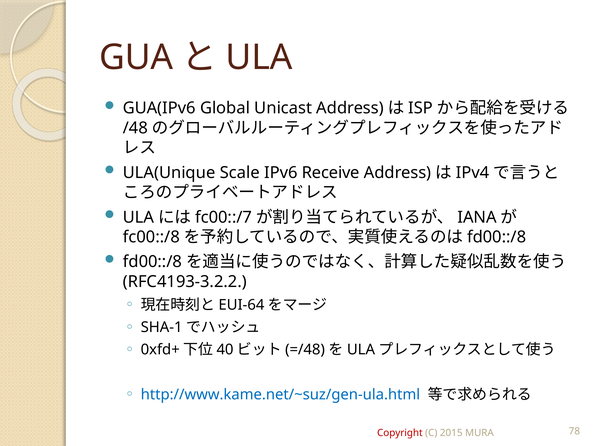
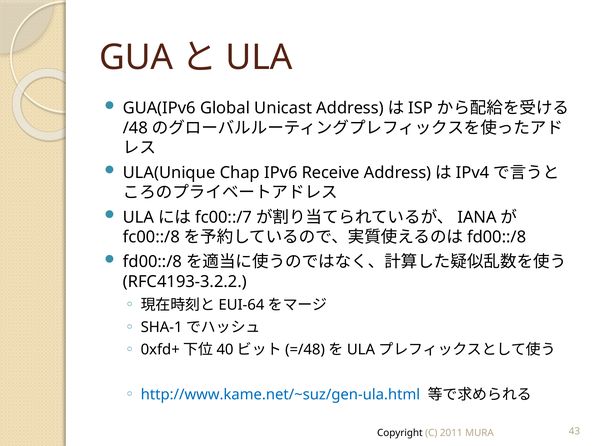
Scale: Scale -> Chap
Copyright colour: red -> black
2015: 2015 -> 2011
78: 78 -> 43
